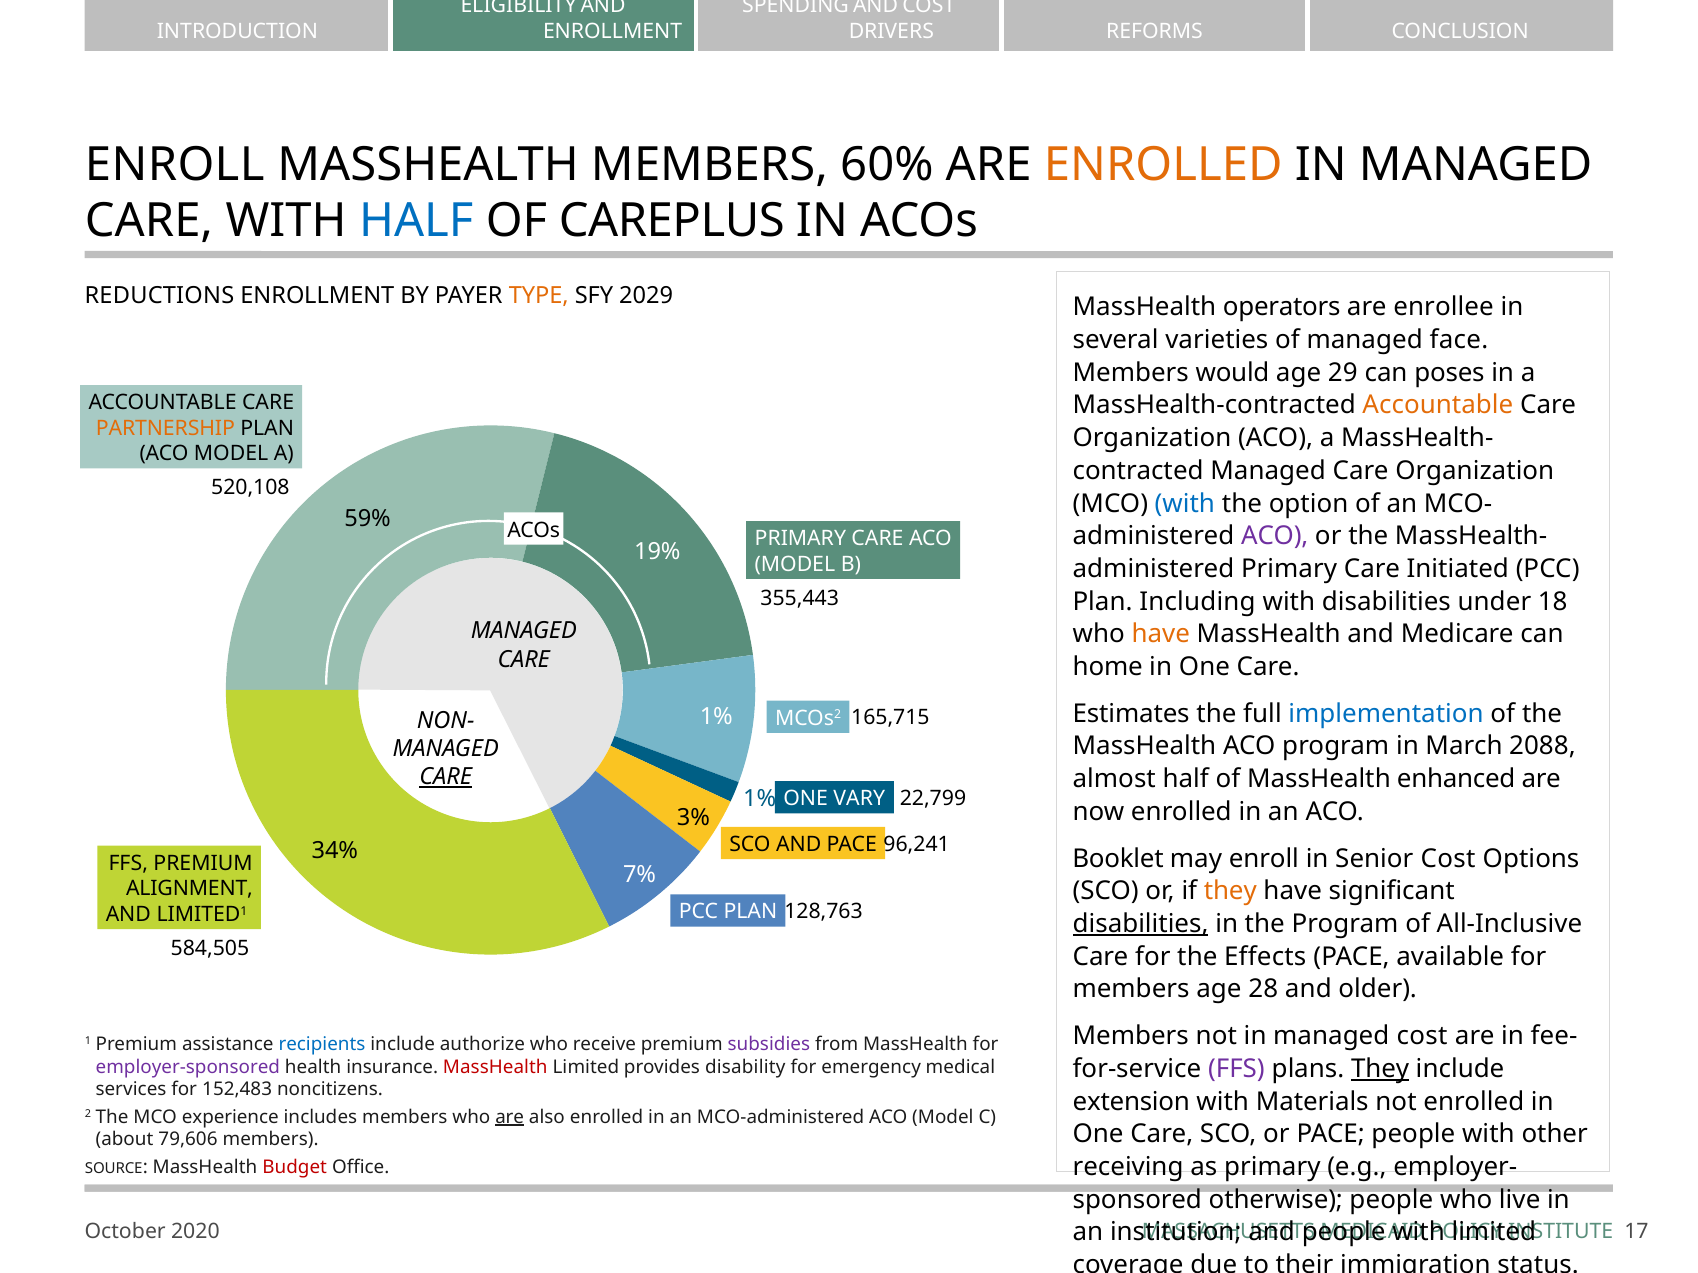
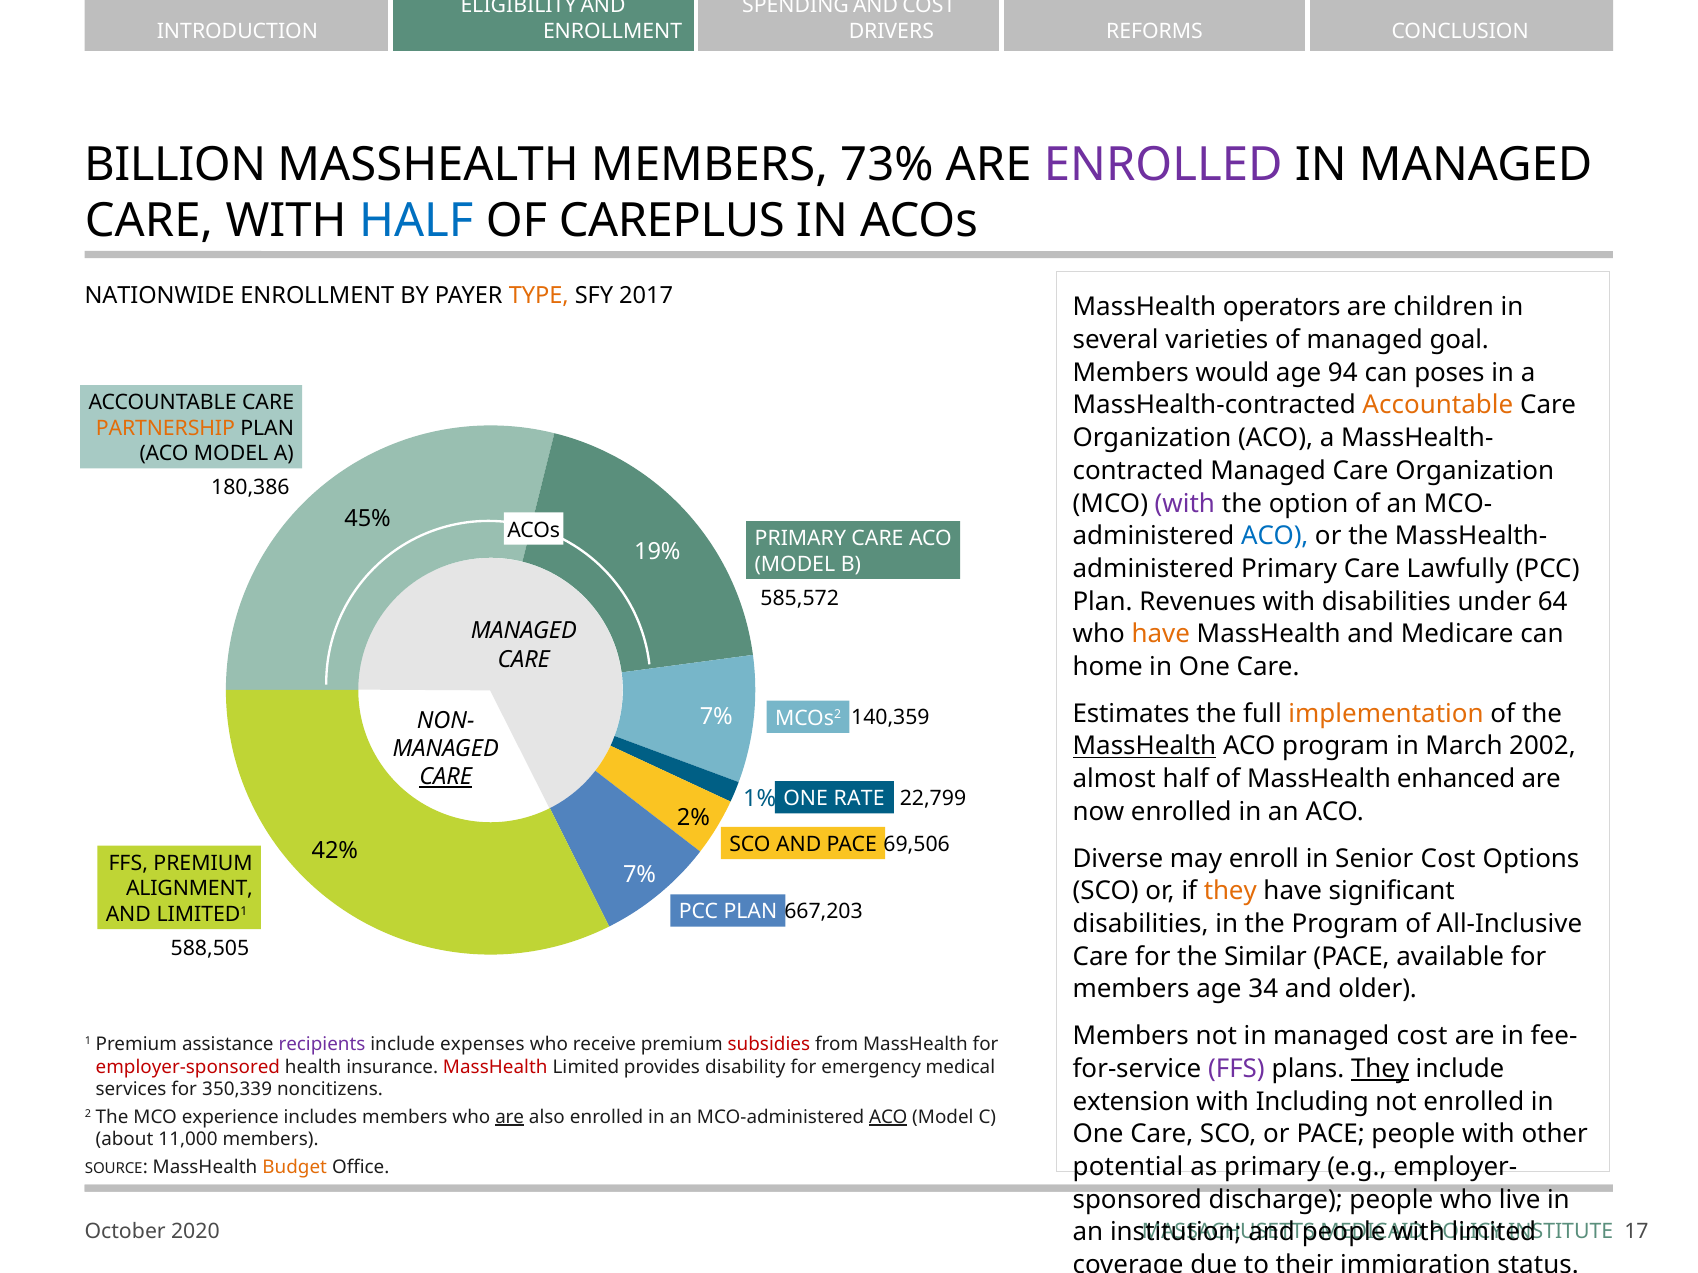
ENROLL at (175, 165): ENROLL -> BILLION
60%: 60% -> 73%
ENROLLED at (1163, 165) colour: orange -> purple
REDUCTIONS: REDUCTIONS -> NATIONWIDE
2029: 2029 -> 2017
enrollee: enrollee -> children
face: face -> goal
29: 29 -> 94
520,108: 520,108 -> 180,386
with at (1185, 504) colour: blue -> purple
59%: 59% -> 45%
ACO at (1275, 536) colour: purple -> blue
Initiated: Initiated -> Lawfully
355,443: 355,443 -> 585,572
Including: Including -> Revenues
18: 18 -> 64
implementation colour: blue -> orange
1% at (716, 717): 1% -> 7%
165,715: 165,715 -> 140,359
MassHealth at (1144, 747) underline: none -> present
2088: 2088 -> 2002
VARY: VARY -> RATE
3%: 3% -> 2%
96,241: 96,241 -> 69,506
34%: 34% -> 42%
Booklet: Booklet -> Diverse
128,763: 128,763 -> 667,203
disabilities at (1141, 924) underline: present -> none
584,505: 584,505 -> 588,505
Effects: Effects -> Similar
28: 28 -> 34
recipients colour: blue -> purple
authorize: authorize -> expenses
subsidies colour: purple -> red
employer-sponsored colour: purple -> red
152,483: 152,483 -> 350,339
Materials: Materials -> Including
ACO at (888, 1117) underline: none -> present
79,606: 79,606 -> 11,000
receiving: receiving -> potential
Budget colour: red -> orange
otherwise: otherwise -> discharge
